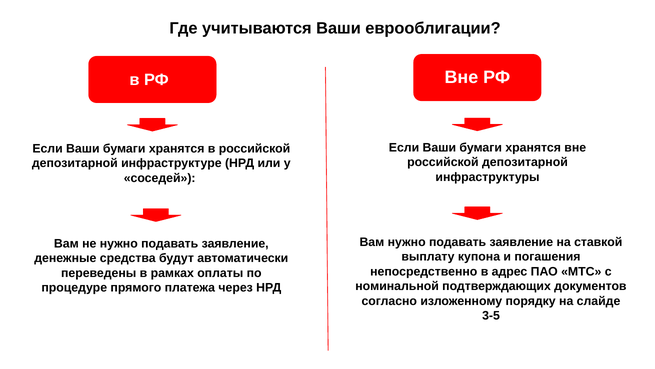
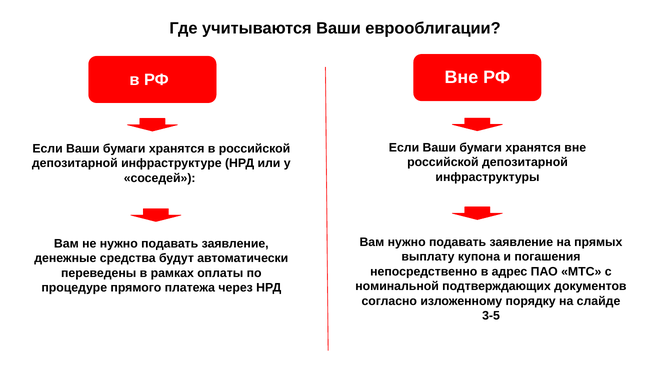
ставкой: ставкой -> прямых
